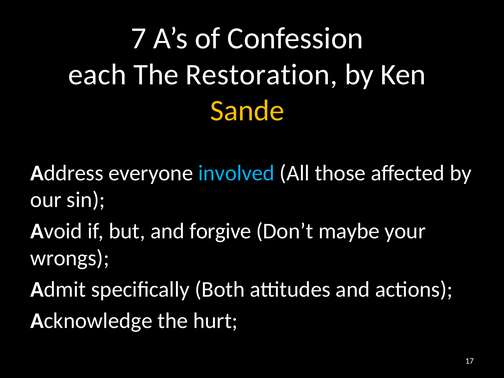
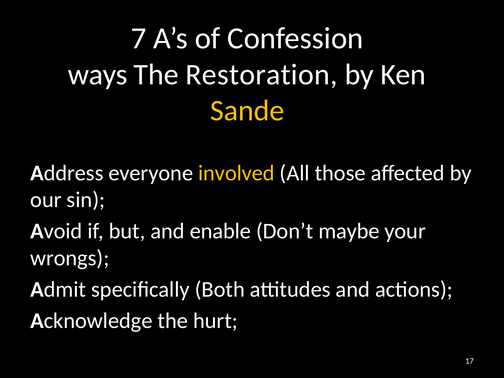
each: each -> ways
involved colour: light blue -> yellow
forgive: forgive -> enable
